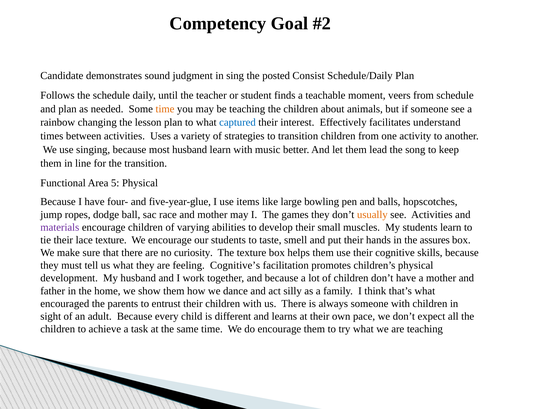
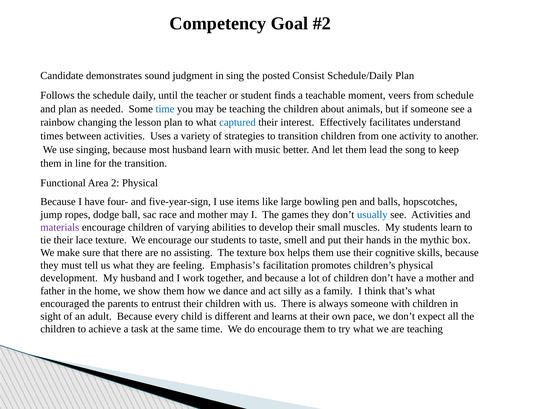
time at (165, 109) colour: orange -> blue
5: 5 -> 2
five-year-glue: five-year-glue -> five-year-sign
usually colour: orange -> blue
assures: assures -> mythic
curiosity: curiosity -> assisting
Cognitive’s: Cognitive’s -> Emphasis’s
